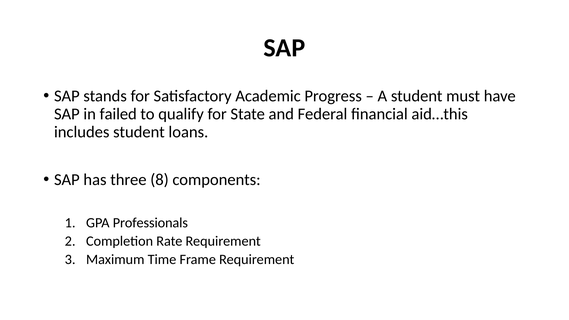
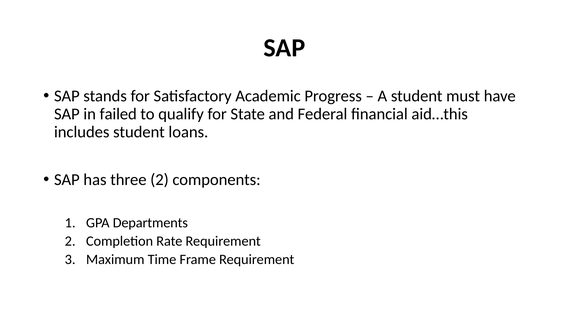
three 8: 8 -> 2
Professionals: Professionals -> Departments
